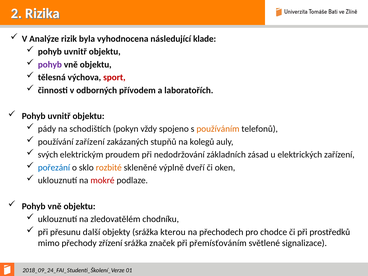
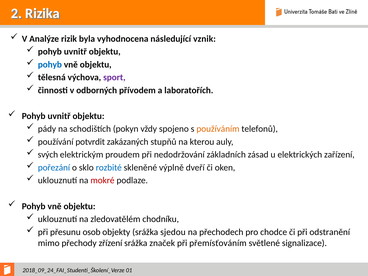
klade: klade -> vznik
pohyb at (50, 65) colour: purple -> blue
sport colour: red -> purple
používání zařízení: zařízení -> potvrdit
kolegů: kolegů -> kterou
rozbité colour: orange -> blue
další: další -> osob
kterou: kterou -> sjedou
prostředků: prostředků -> odstranění
